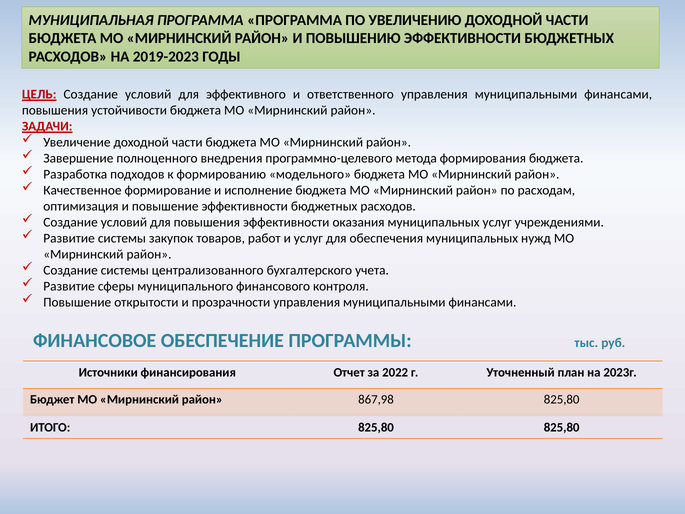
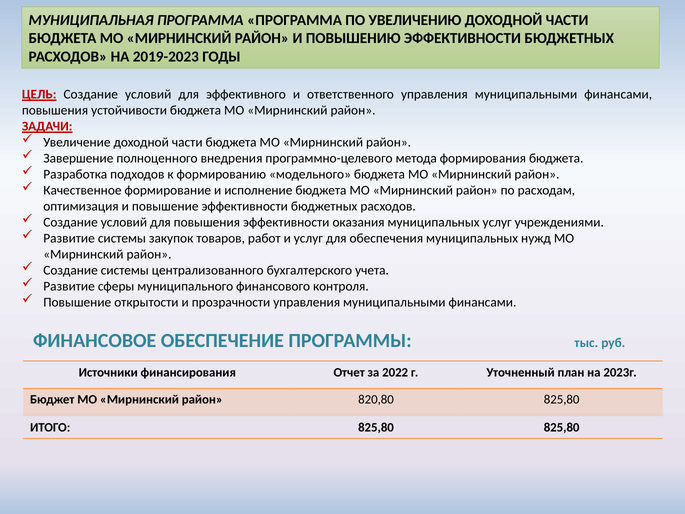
867,98: 867,98 -> 820,80
